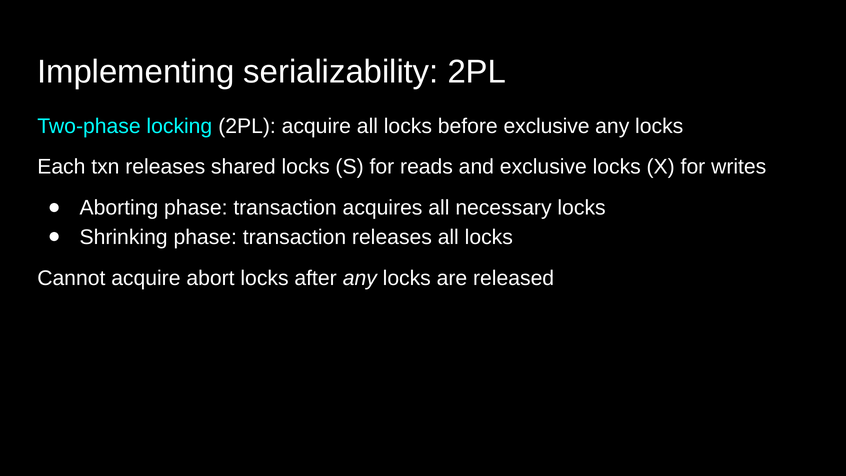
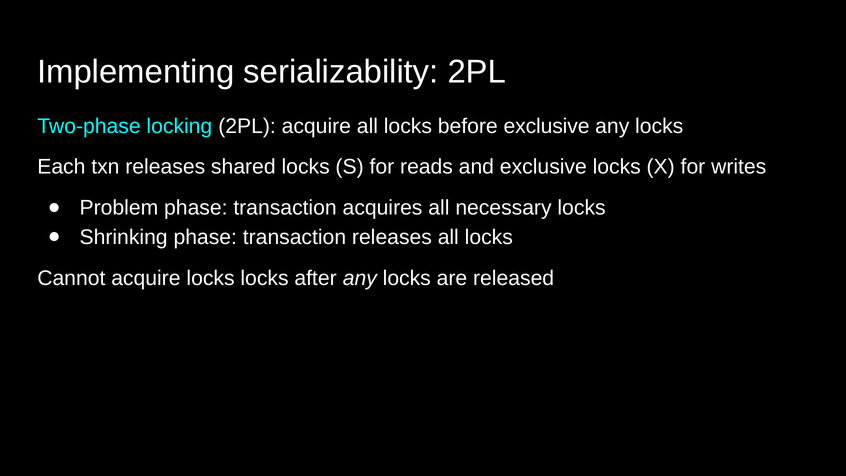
Aborting: Aborting -> Problem
acquire abort: abort -> locks
